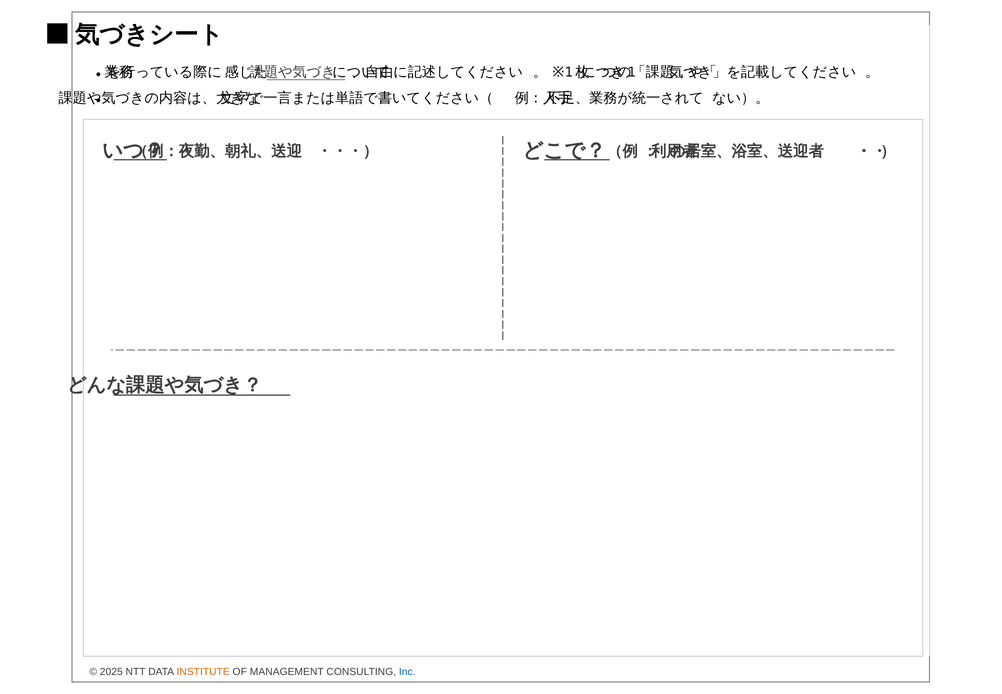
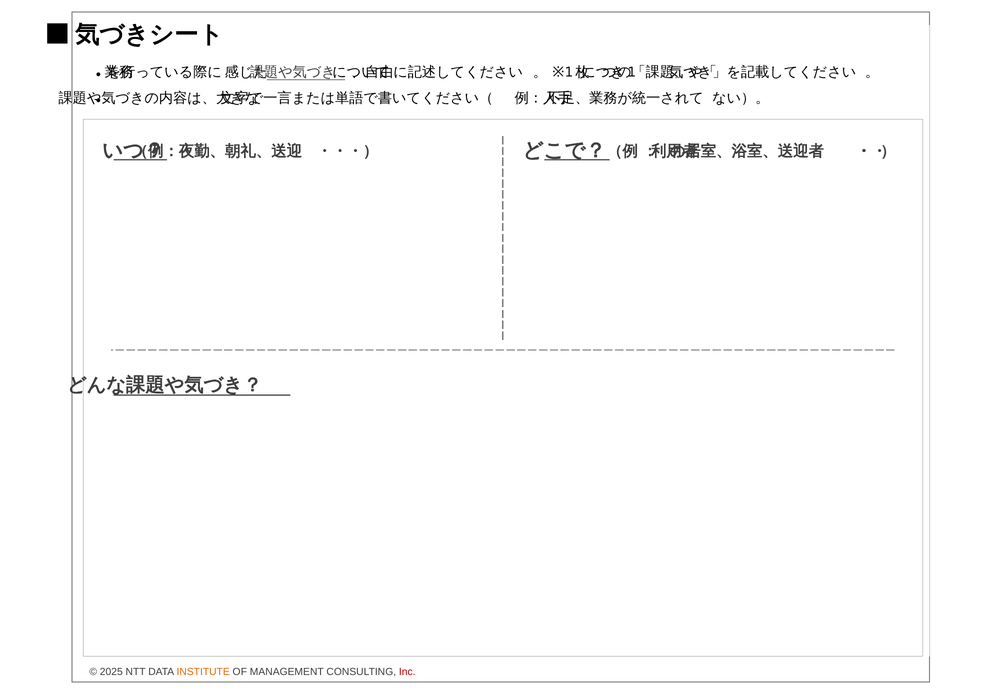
Inc colour: blue -> red
